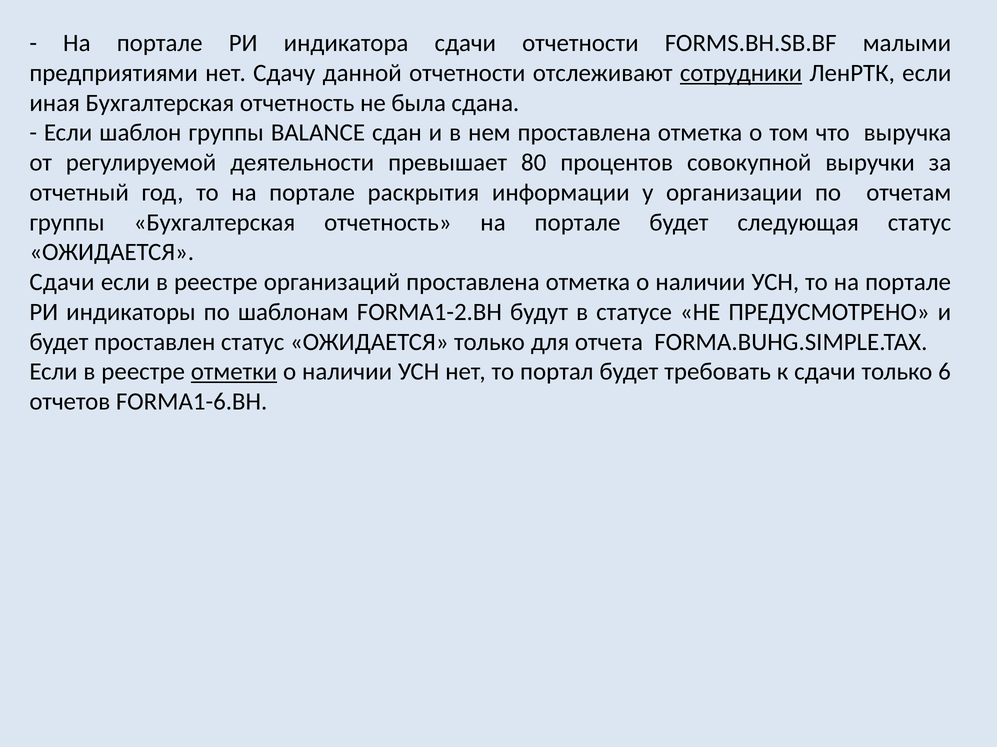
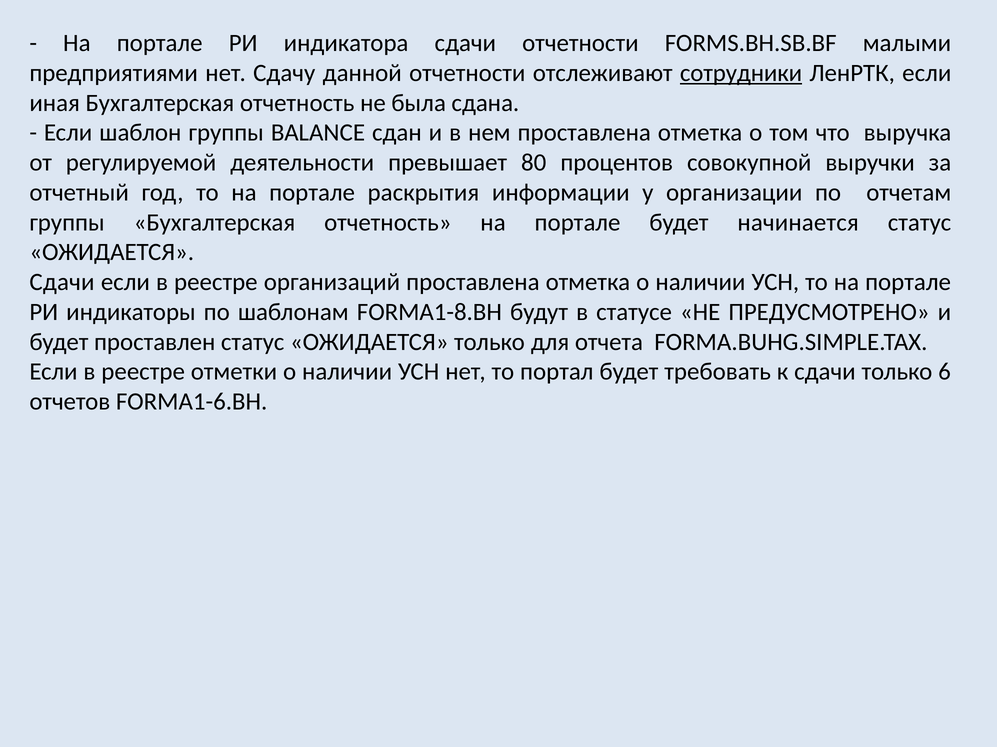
следующая: следующая -> начинается
FORMA1-2.BH: FORMA1-2.BH -> FORMA1-8.BH
отметки underline: present -> none
